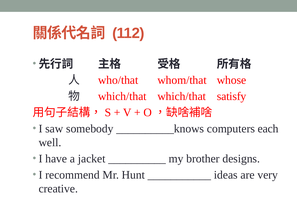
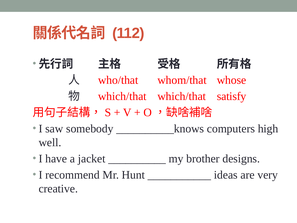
each: each -> high
